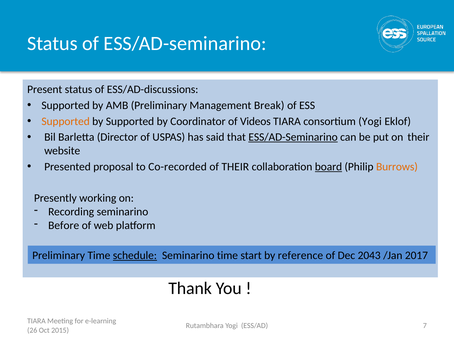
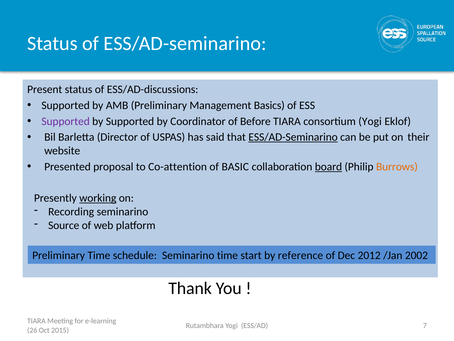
Break: Break -> Basics
Supported at (66, 121) colour: orange -> purple
Videos: Videos -> Before
Co-recorded: Co-recorded -> Co-attention
of THEIR: THEIR -> BASIC
working underline: none -> present
Before: Before -> Source
schedule underline: present -> none
2043: 2043 -> 2012
2017: 2017 -> 2002
